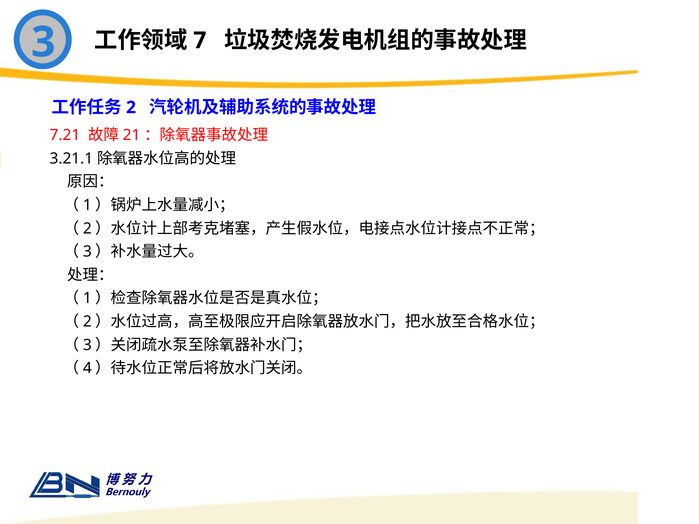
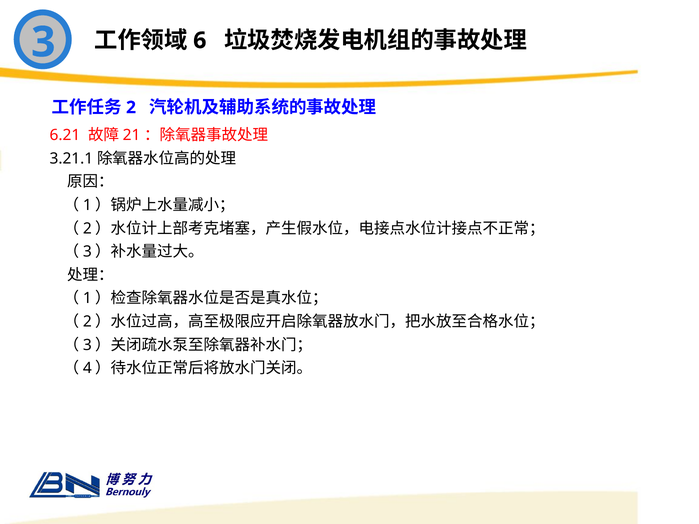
7: 7 -> 6
7.21: 7.21 -> 6.21
